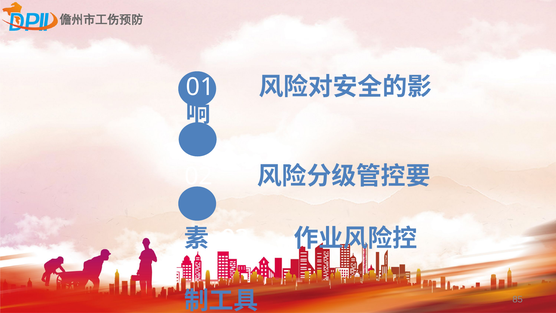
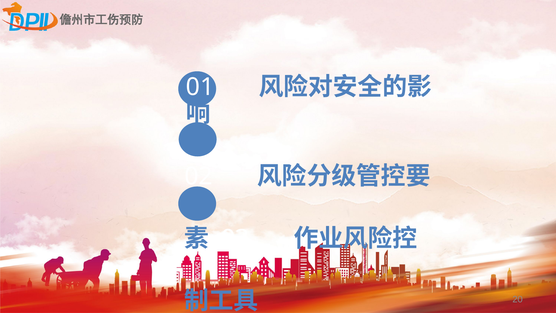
85: 85 -> 20
